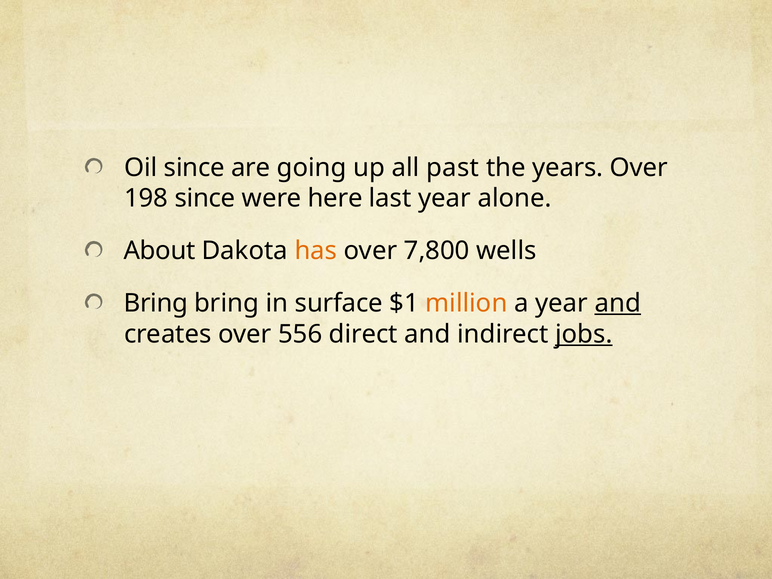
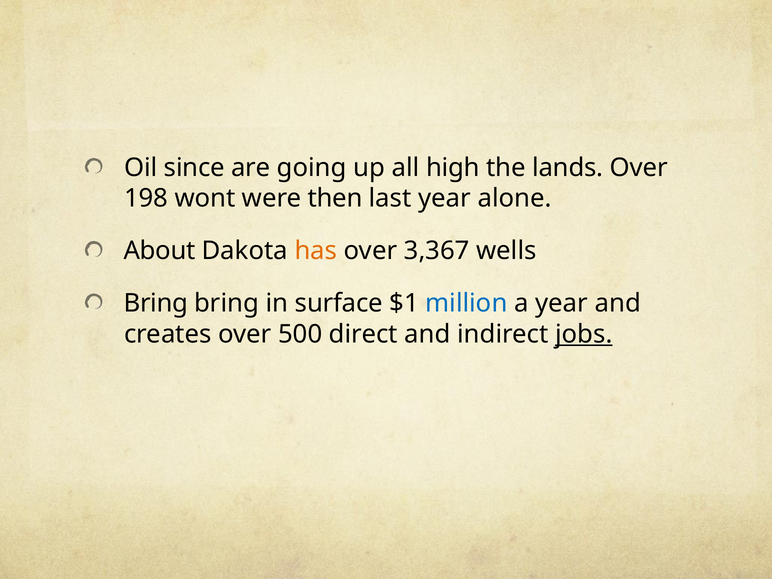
past: past -> high
years: years -> lands
198 since: since -> wont
here: here -> then
7,800: 7,800 -> 3,367
million colour: orange -> blue
and at (618, 303) underline: present -> none
556: 556 -> 500
